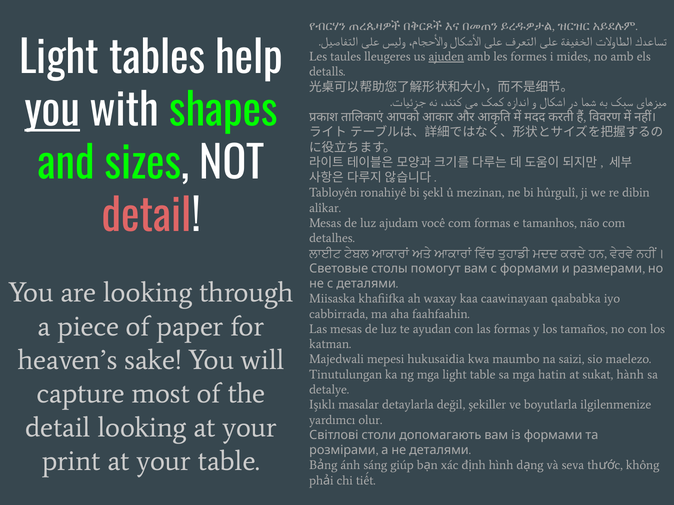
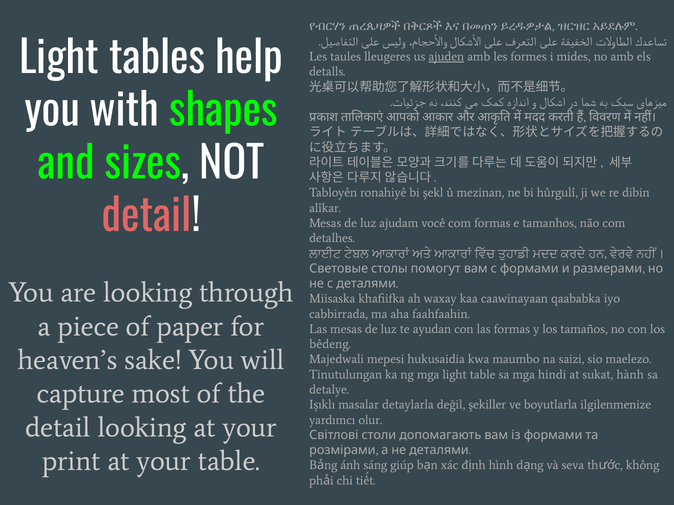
you at (52, 111) underline: present -> none
katman: katman -> bêdeng
hatin: hatin -> hindi
